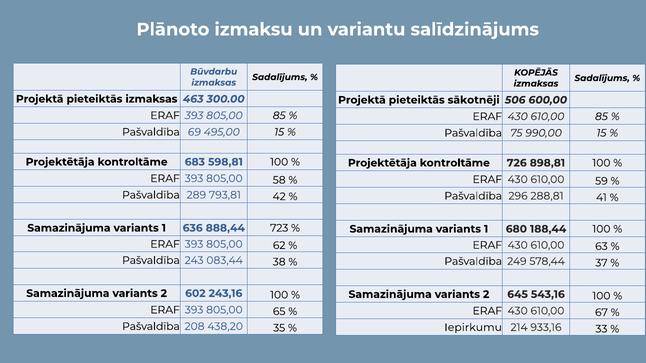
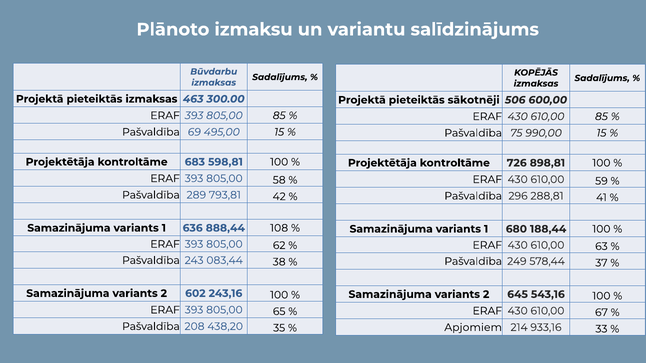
723: 723 -> 108
Iepirkumu: Iepirkumu -> Apjomiem
